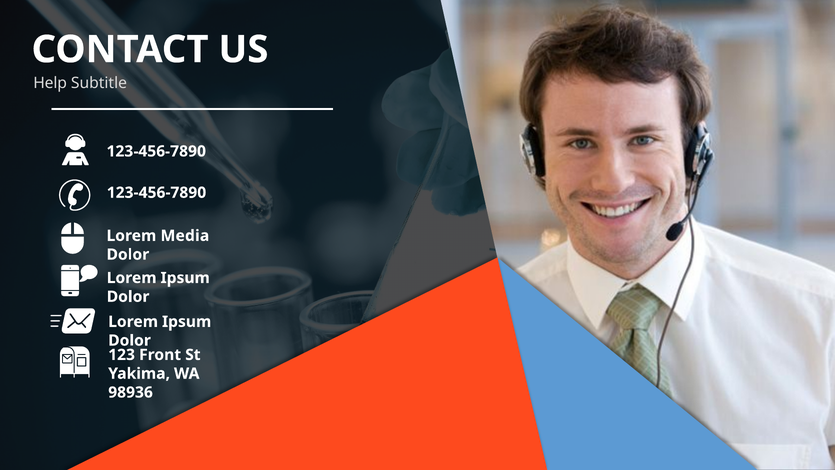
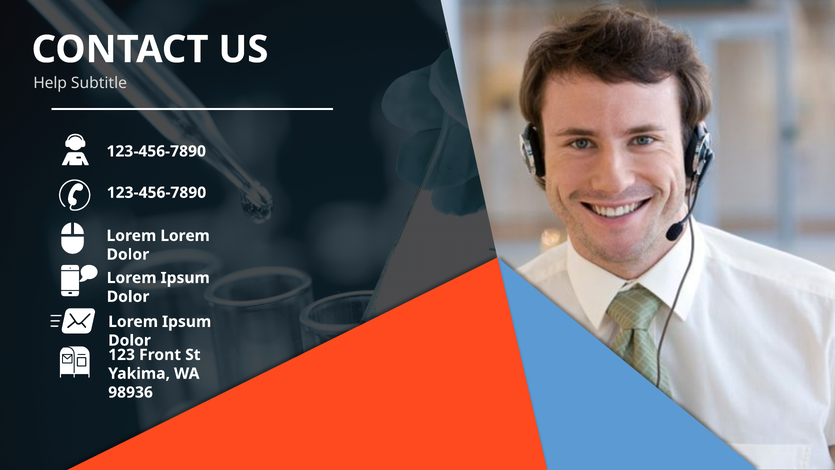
Lorem Media: Media -> Lorem
